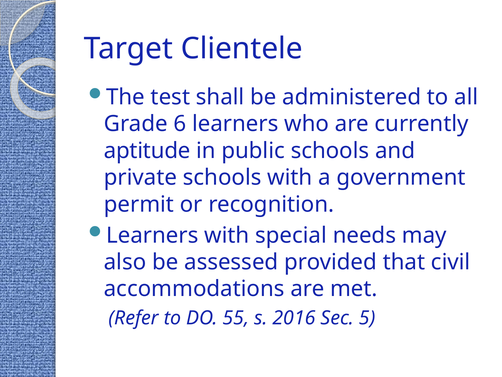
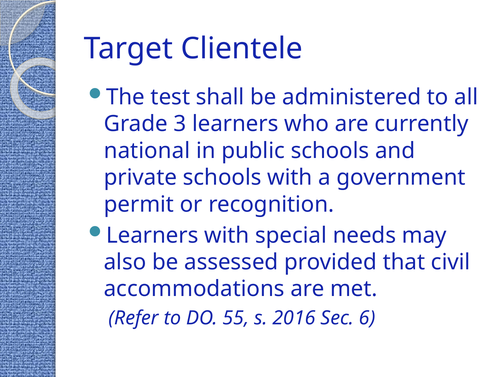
6: 6 -> 3
aptitude: aptitude -> national
5: 5 -> 6
